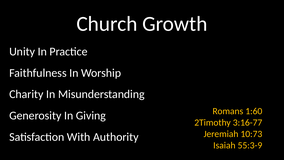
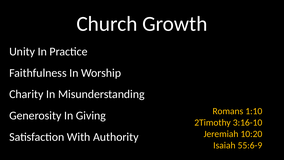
1:60: 1:60 -> 1:10
3:16-77: 3:16-77 -> 3:16-10
10:73: 10:73 -> 10:20
55:3-9: 55:3-9 -> 55:6-9
